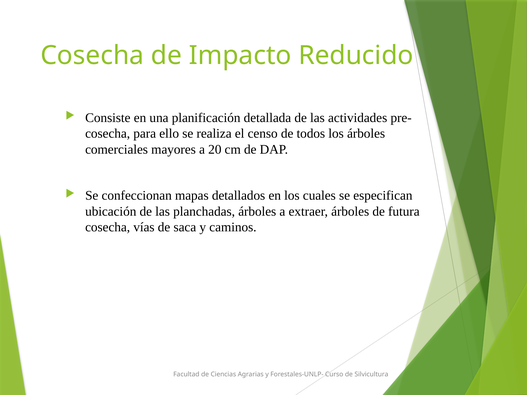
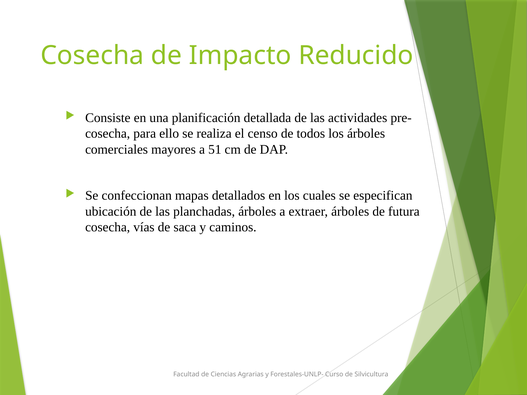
20: 20 -> 51
